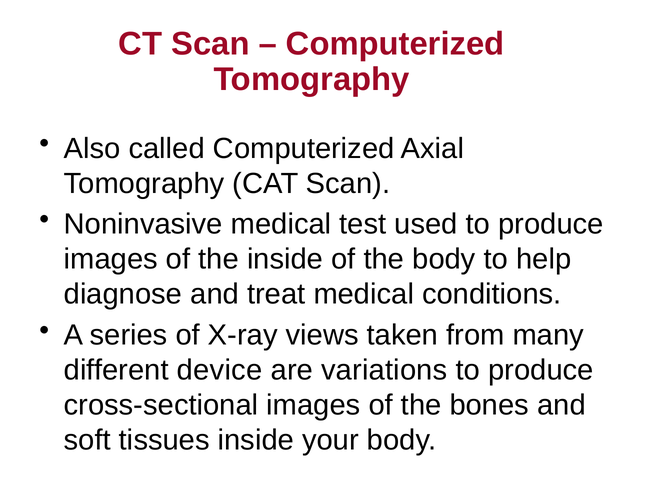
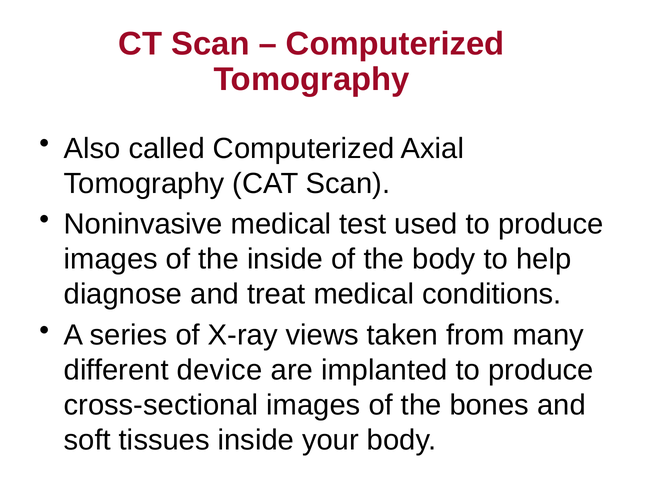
variations: variations -> implanted
